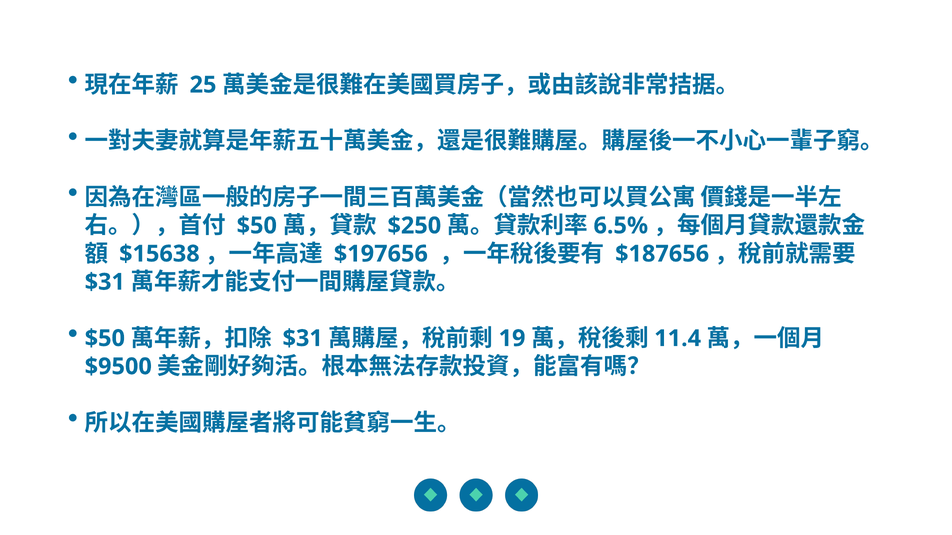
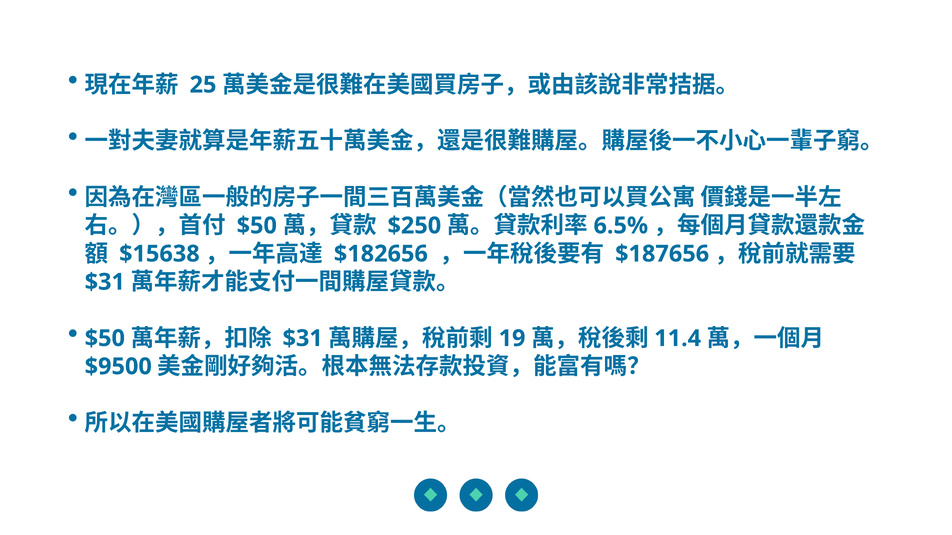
$197656: $197656 -> $182656
